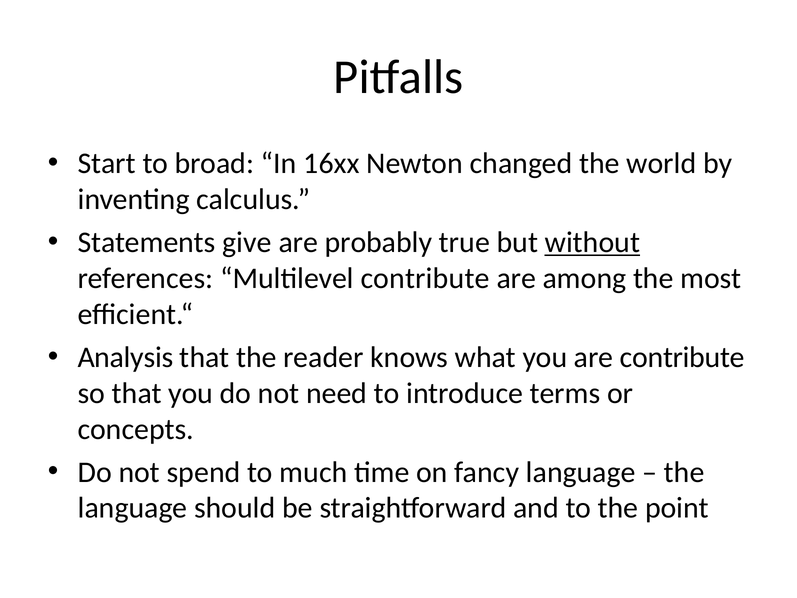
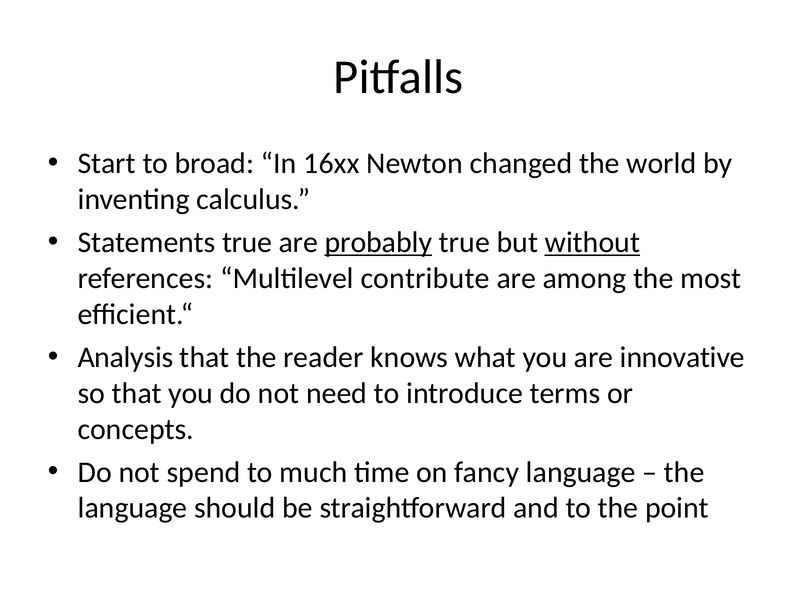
Statements give: give -> true
probably underline: none -> present
are contribute: contribute -> innovative
